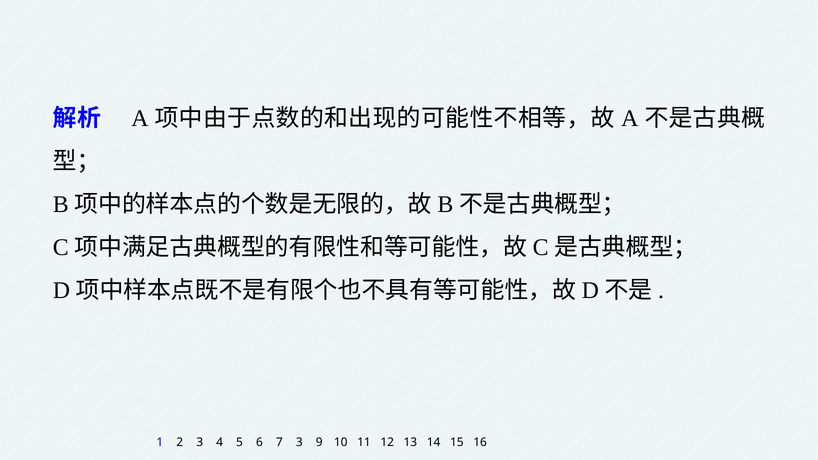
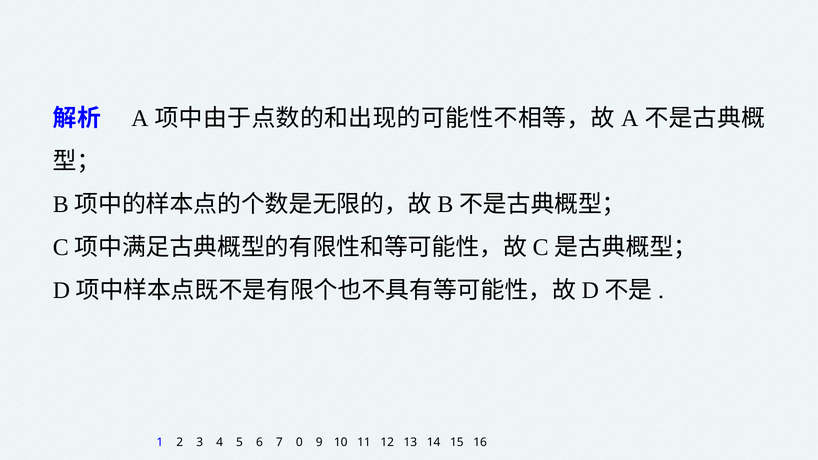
7 3: 3 -> 0
